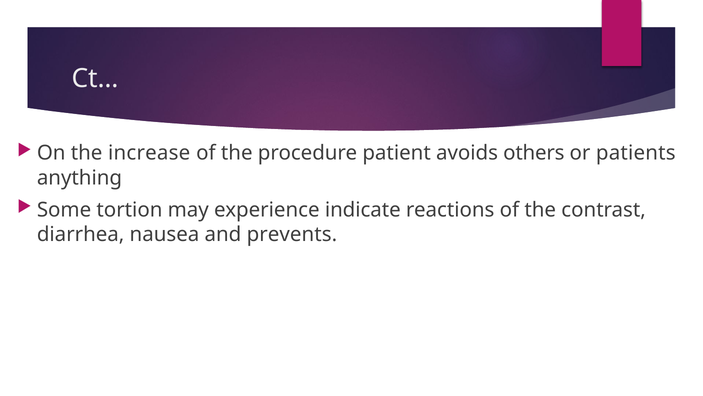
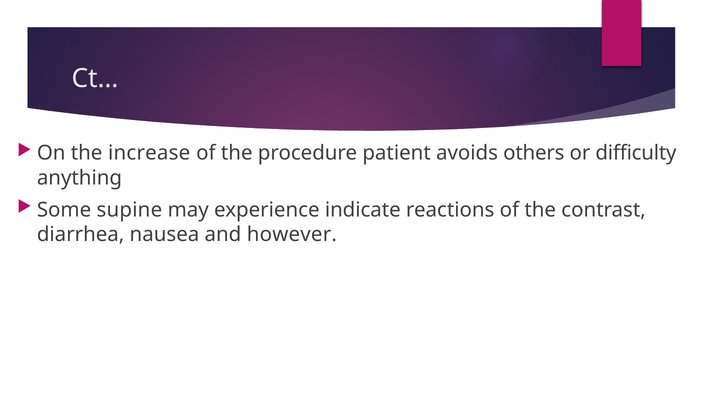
patients: patients -> difficulty
tortion: tortion -> supine
prevents: prevents -> however
